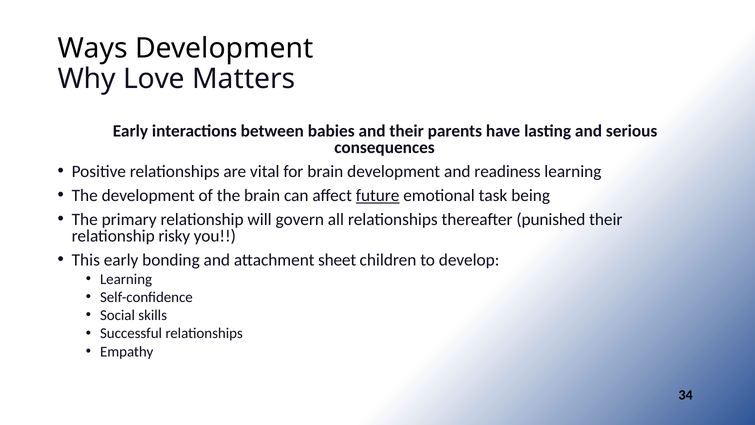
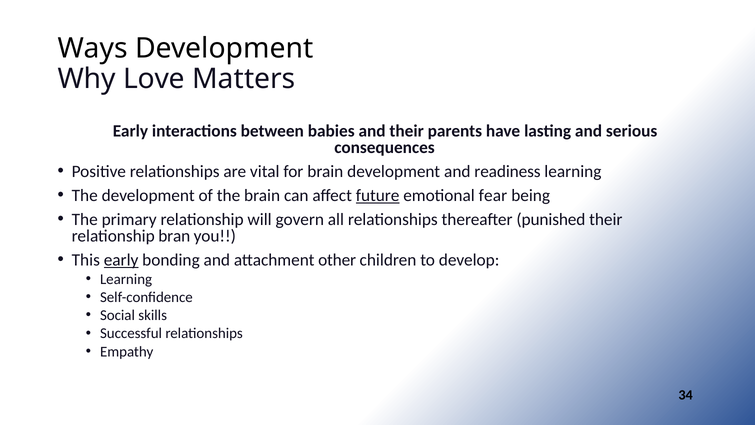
task: task -> fear
risky: risky -> bran
early at (121, 260) underline: none -> present
sheet: sheet -> other
